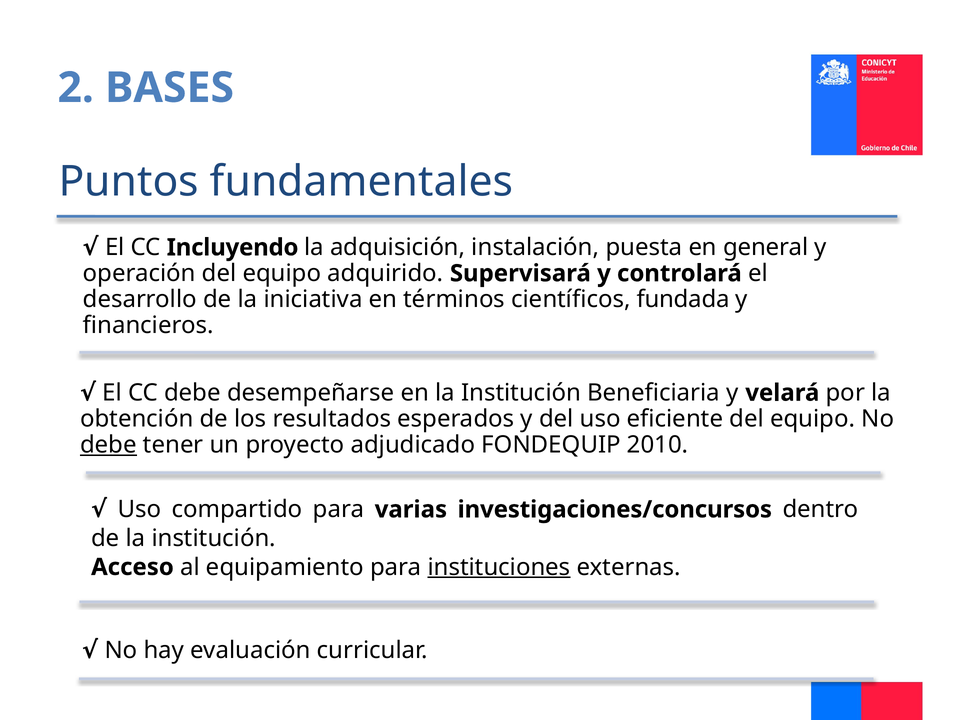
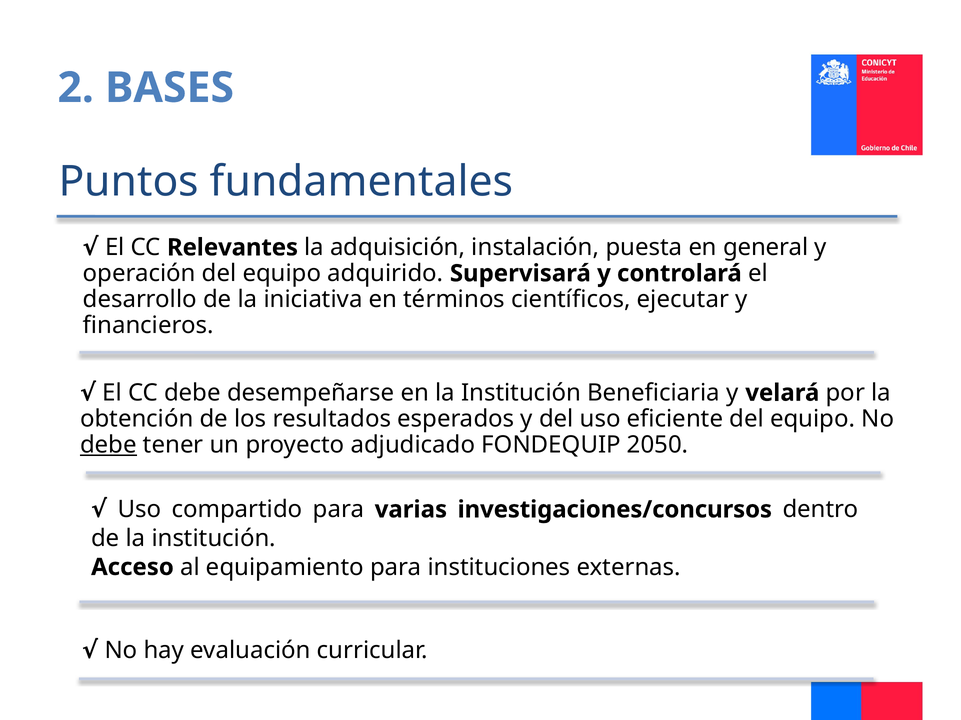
Incluyendo: Incluyendo -> Relevantes
fundada: fundada -> ejecutar
2010: 2010 -> 2050
instituciones underline: present -> none
